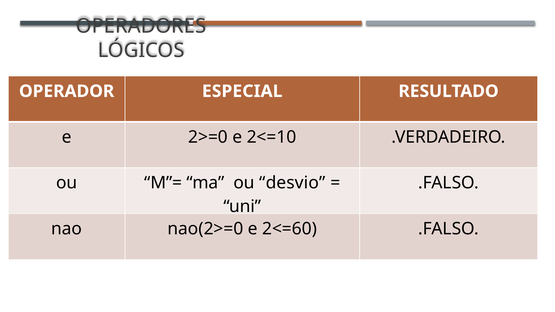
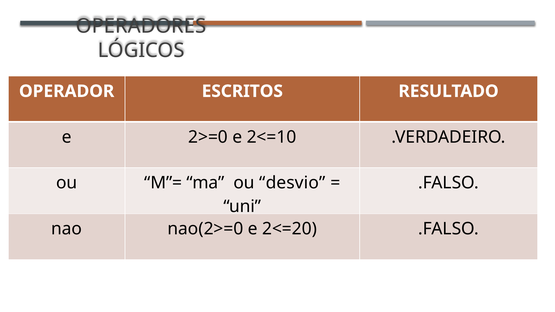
ESPECIAL: ESPECIAL -> ESCRITOS
2<=60: 2<=60 -> 2<=20
